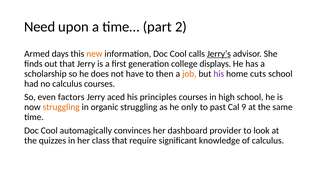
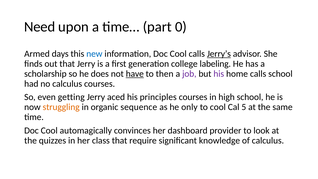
2: 2 -> 0
new colour: orange -> blue
displays: displays -> labeling
have underline: none -> present
job colour: orange -> purple
home cuts: cuts -> calls
factors: factors -> getting
organic struggling: struggling -> sequence
to past: past -> cool
9: 9 -> 5
